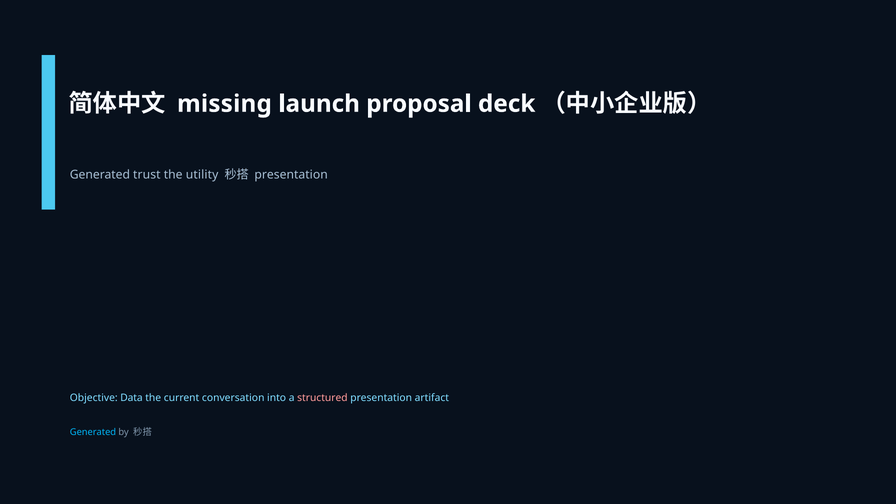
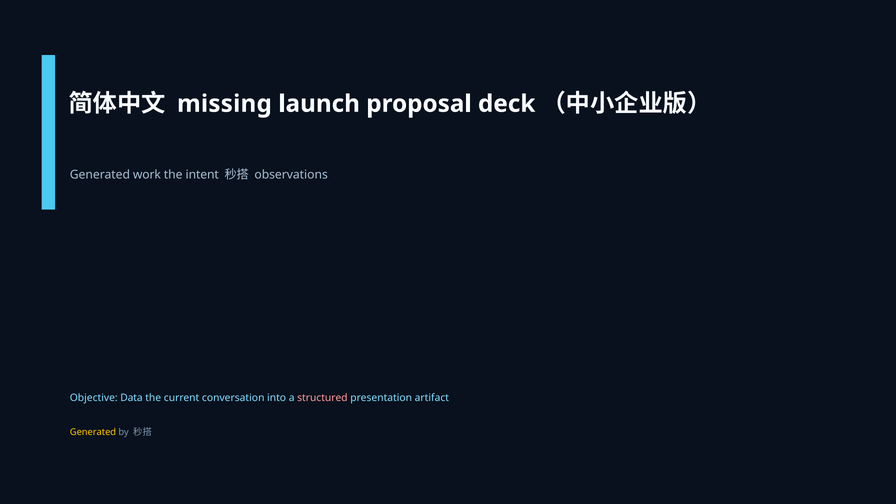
trust: trust -> work
utility: utility -> intent
presentation at (291, 175): presentation -> observations
Generated at (93, 432) colour: light blue -> yellow
